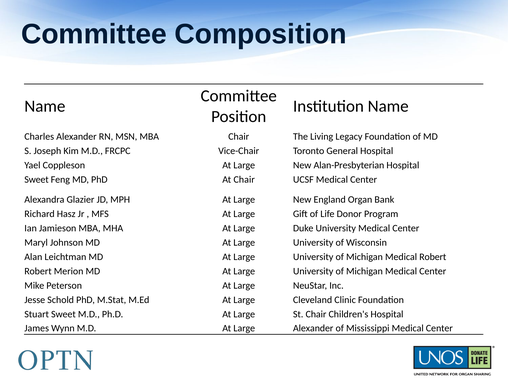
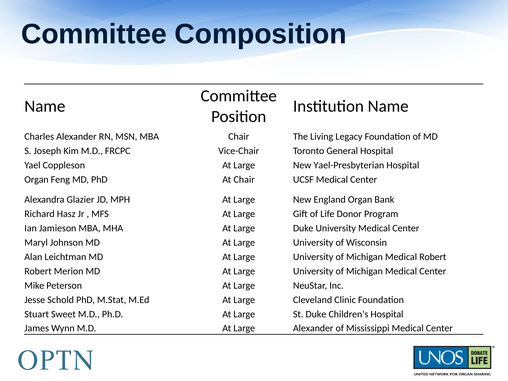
Alan-Presbyterian: Alan-Presbyterian -> Yael-Presbyterian
Sweet at (36, 179): Sweet -> Organ
St Chair: Chair -> Duke
